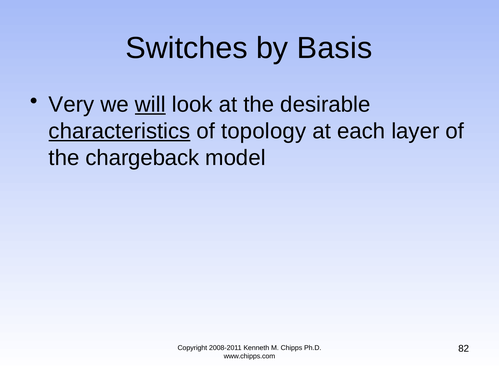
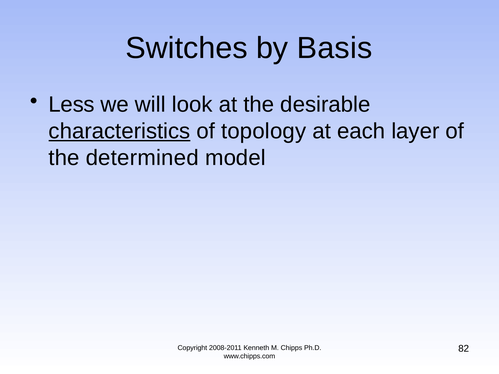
Very: Very -> Less
will underline: present -> none
chargeback: chargeback -> determined
